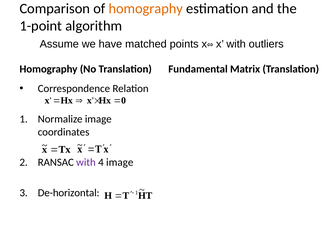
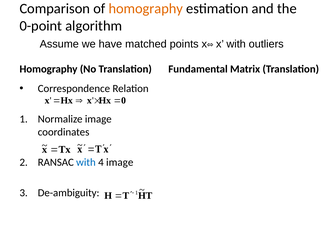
1-point: 1-point -> 0-point
with at (86, 162) colour: purple -> blue
De-horizontal: De-horizontal -> De-ambiguity
